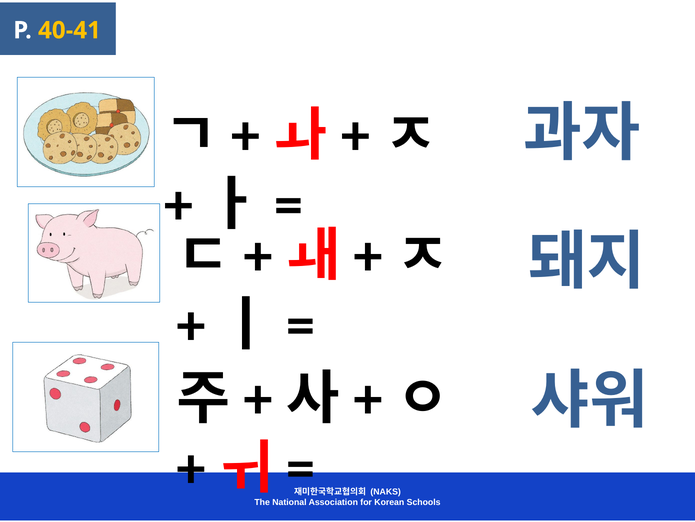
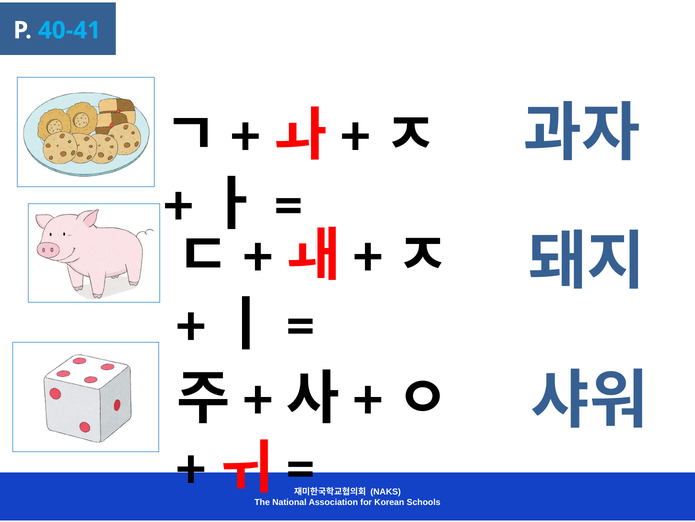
40-41 colour: yellow -> light blue
